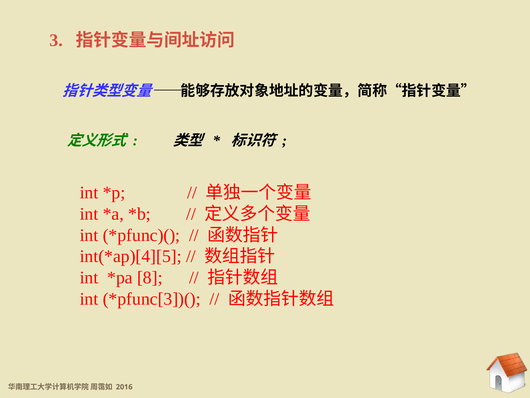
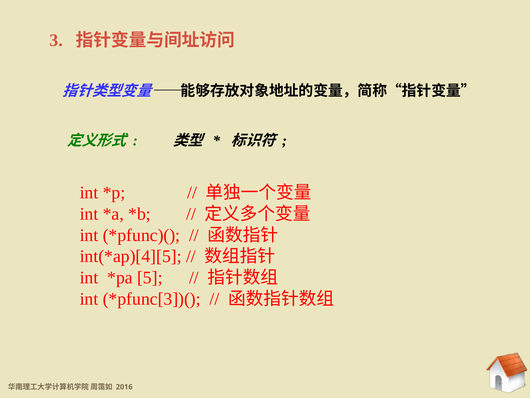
8: 8 -> 5
